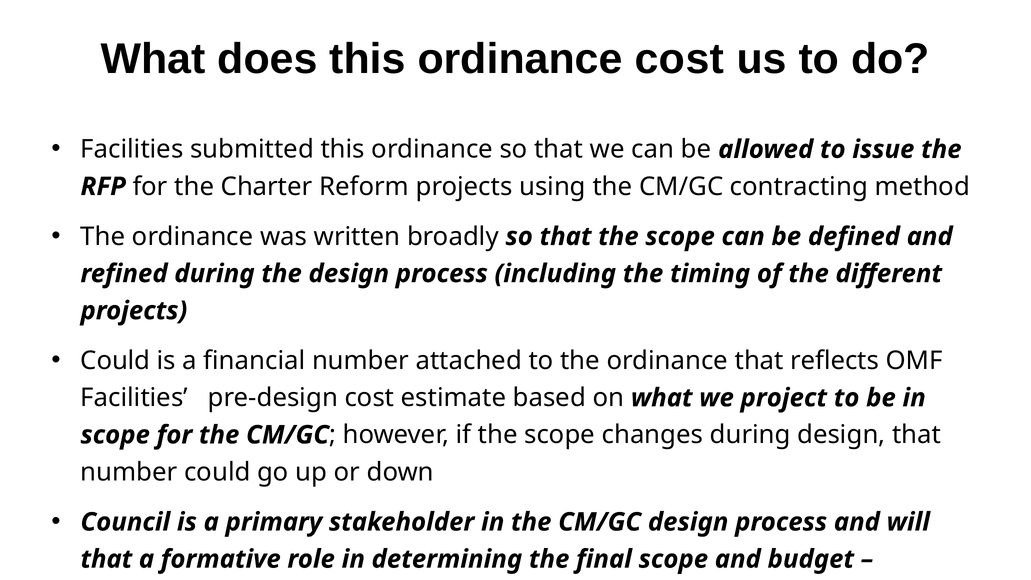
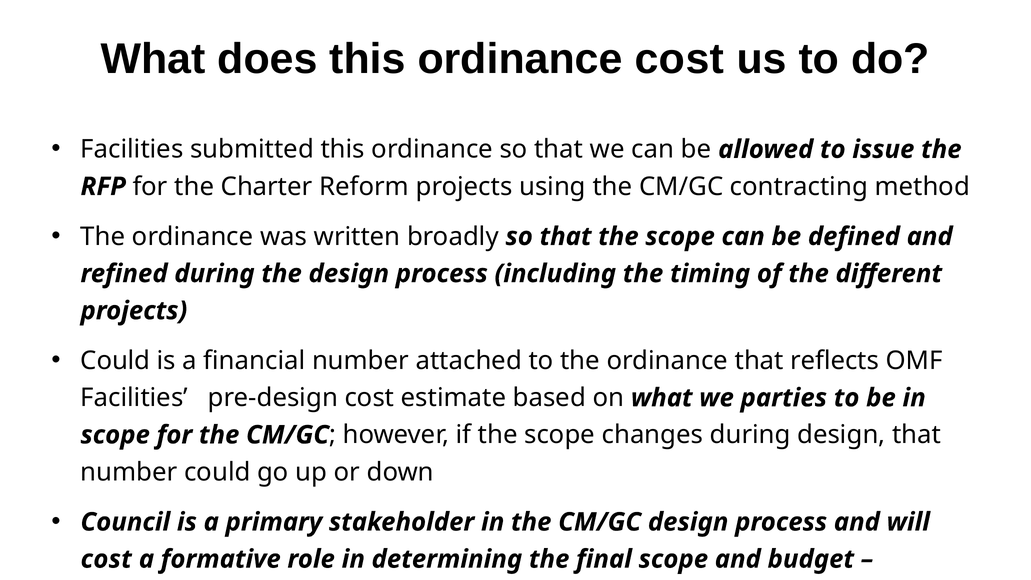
project: project -> parties
that at (106, 559): that -> cost
